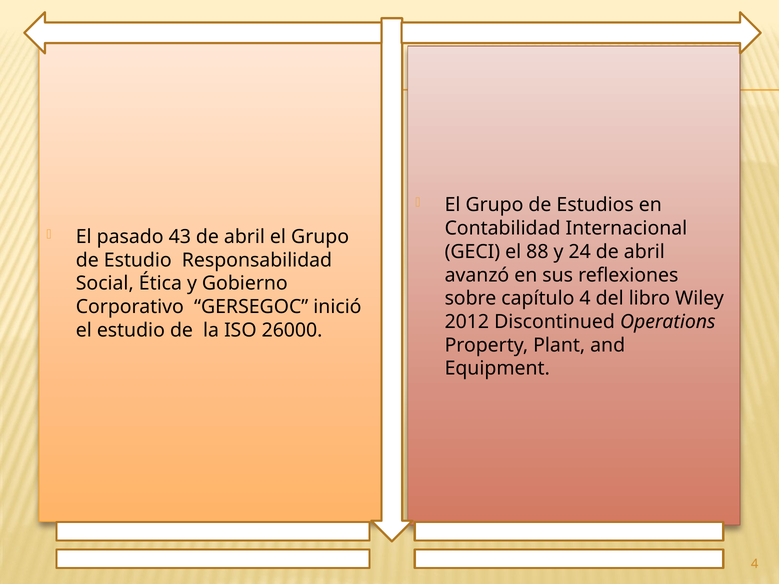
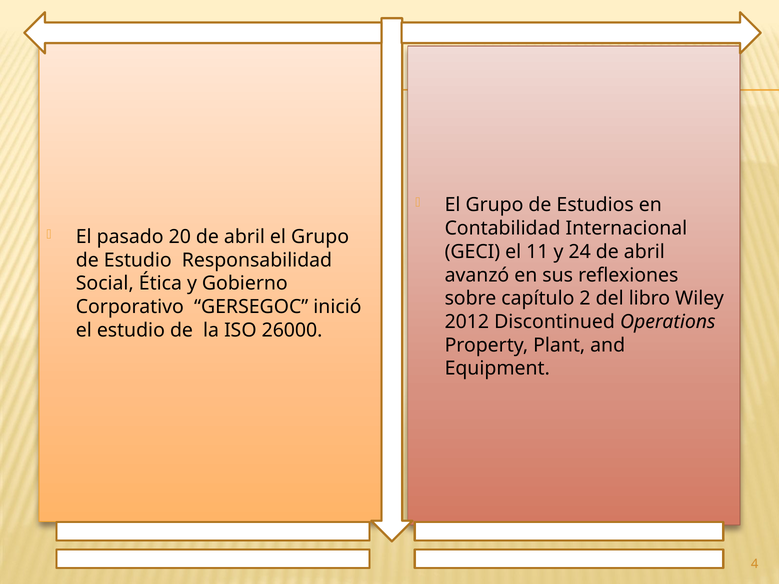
43: 43 -> 20
88: 88 -> 11
capítulo 4: 4 -> 2
